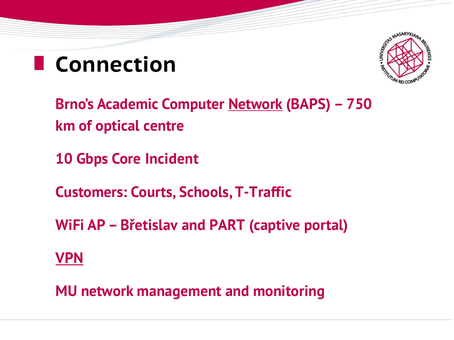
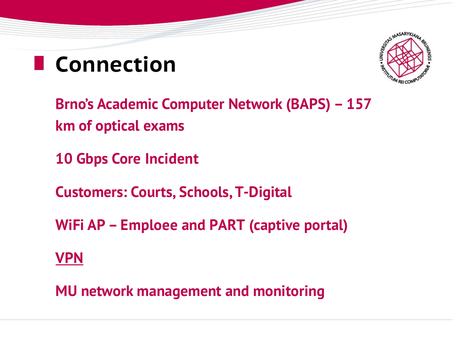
Network at (256, 104) underline: present -> none
750: 750 -> 157
centre: centre -> exams
T-Traffic: T-Traffic -> T-Digital
Břetislav: Břetislav -> Emploee
